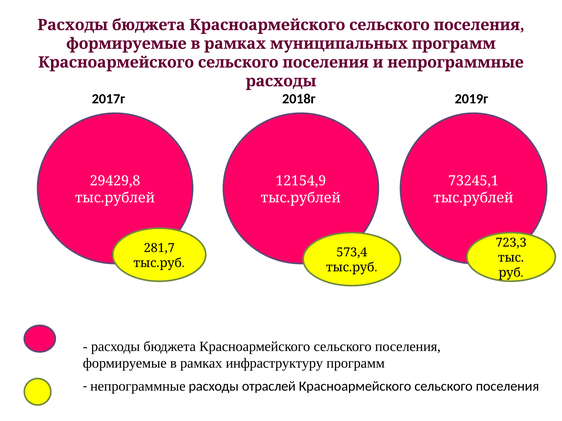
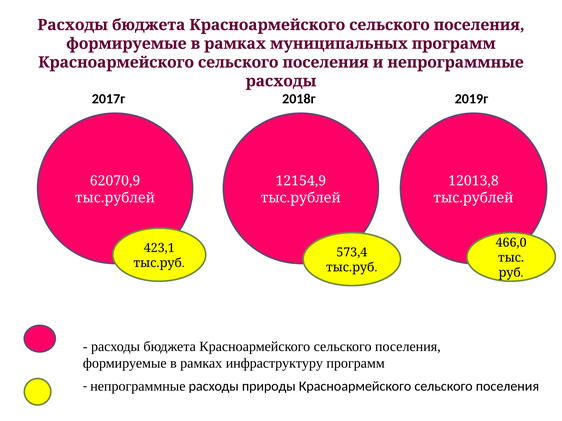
29429,8: 29429,8 -> 62070,9
73245,1: 73245,1 -> 12013,8
723,3: 723,3 -> 466,0
281,7: 281,7 -> 423,1
отраслей: отраслей -> природы
